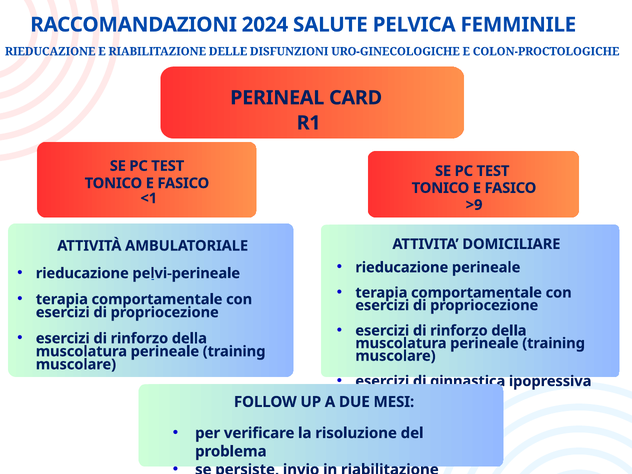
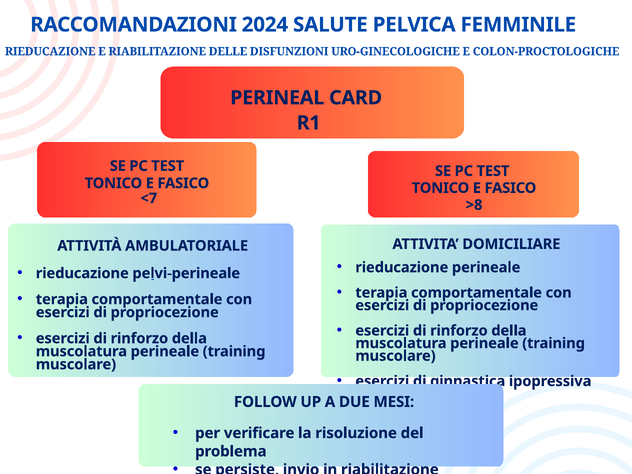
<1: <1 -> <7
>9: >9 -> >8
